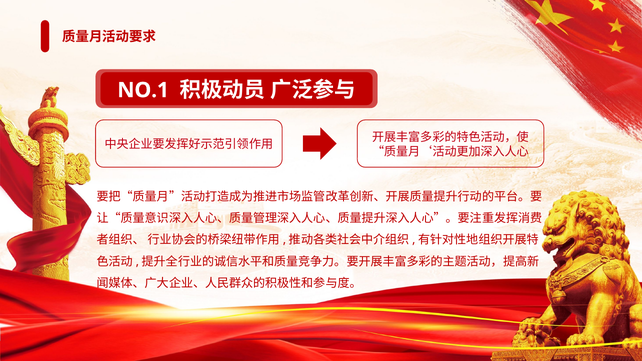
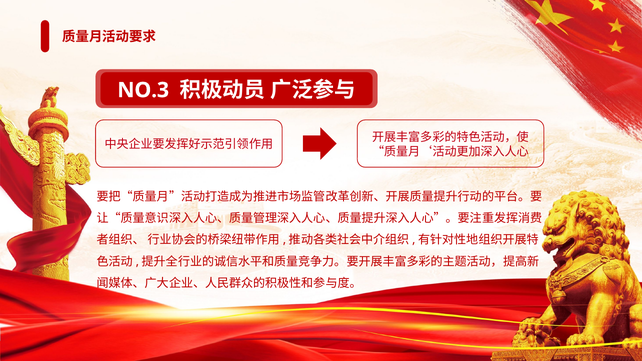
NO.1: NO.1 -> NO.3
